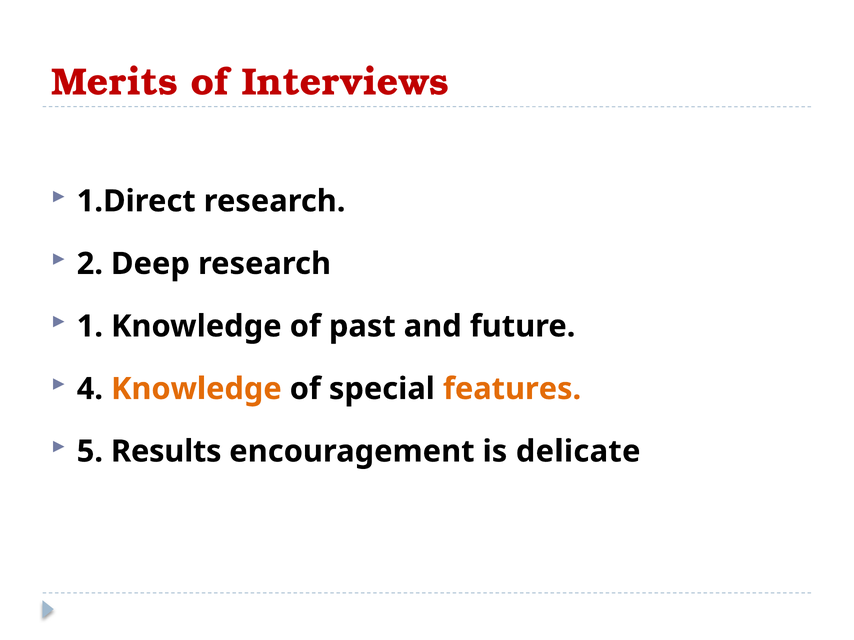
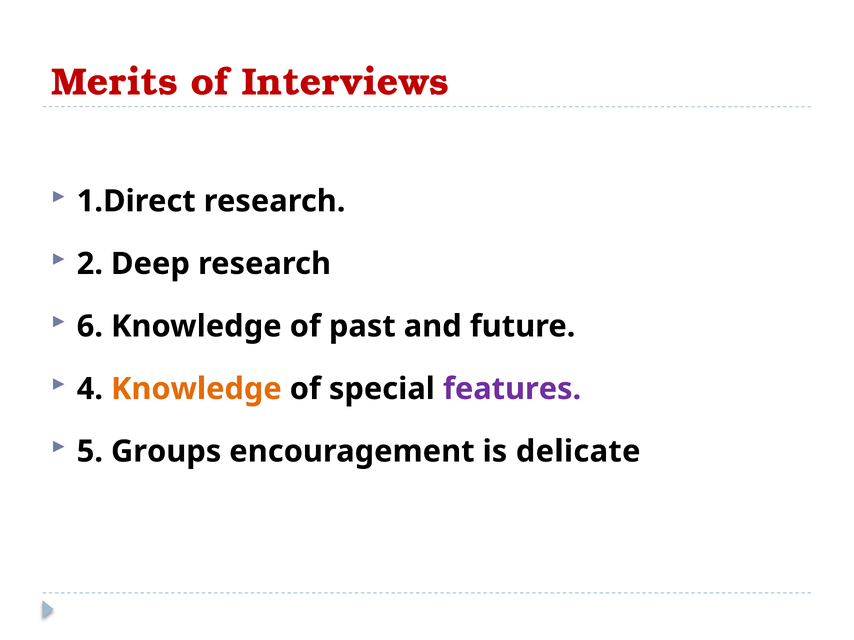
1: 1 -> 6
features colour: orange -> purple
Results: Results -> Groups
